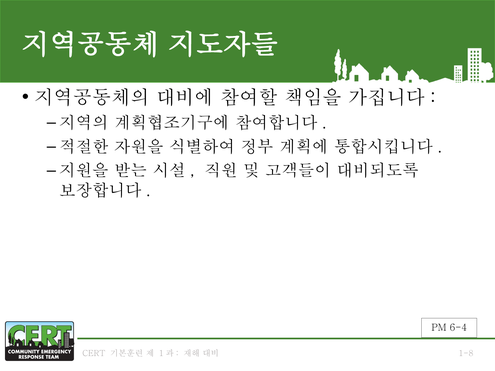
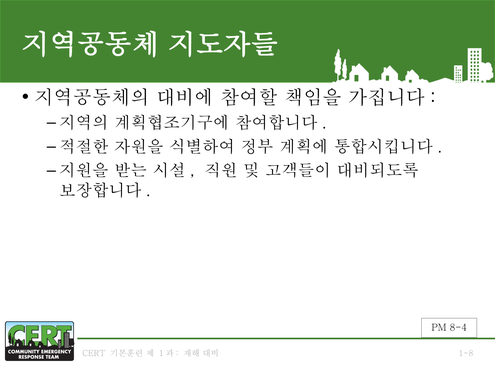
6-4: 6-4 -> 8-4
